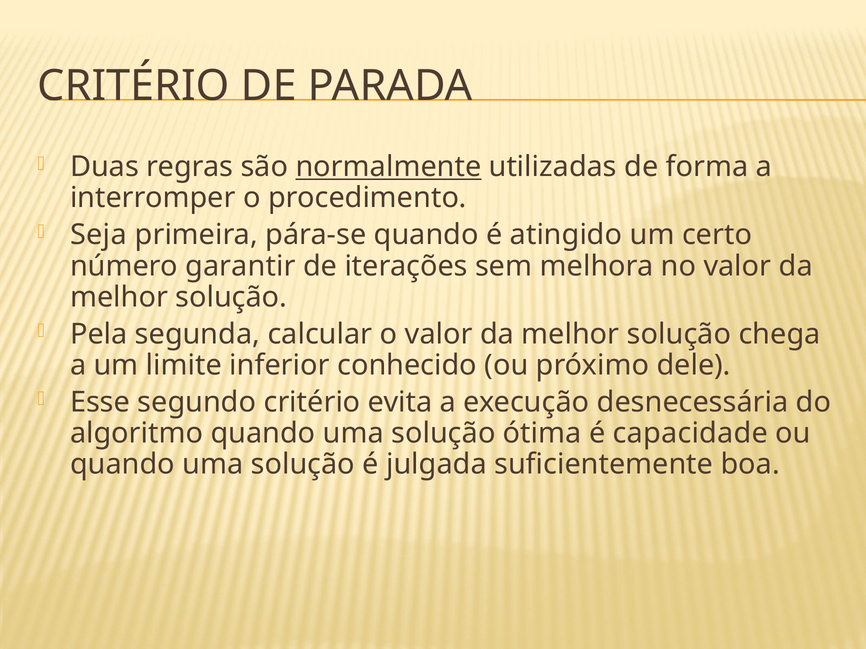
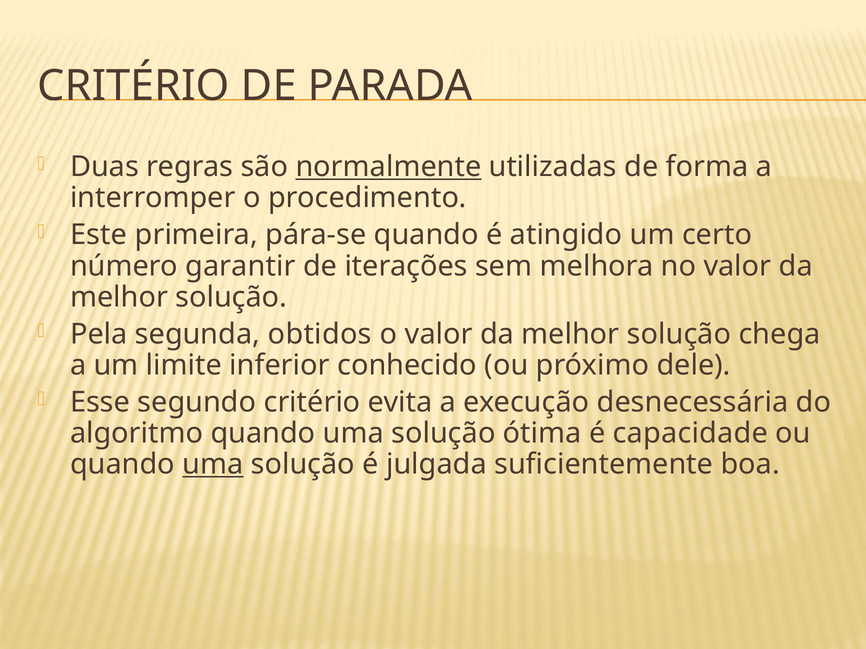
Seja: Seja -> Este
calcular: calcular -> obtidos
uma at (213, 465) underline: none -> present
